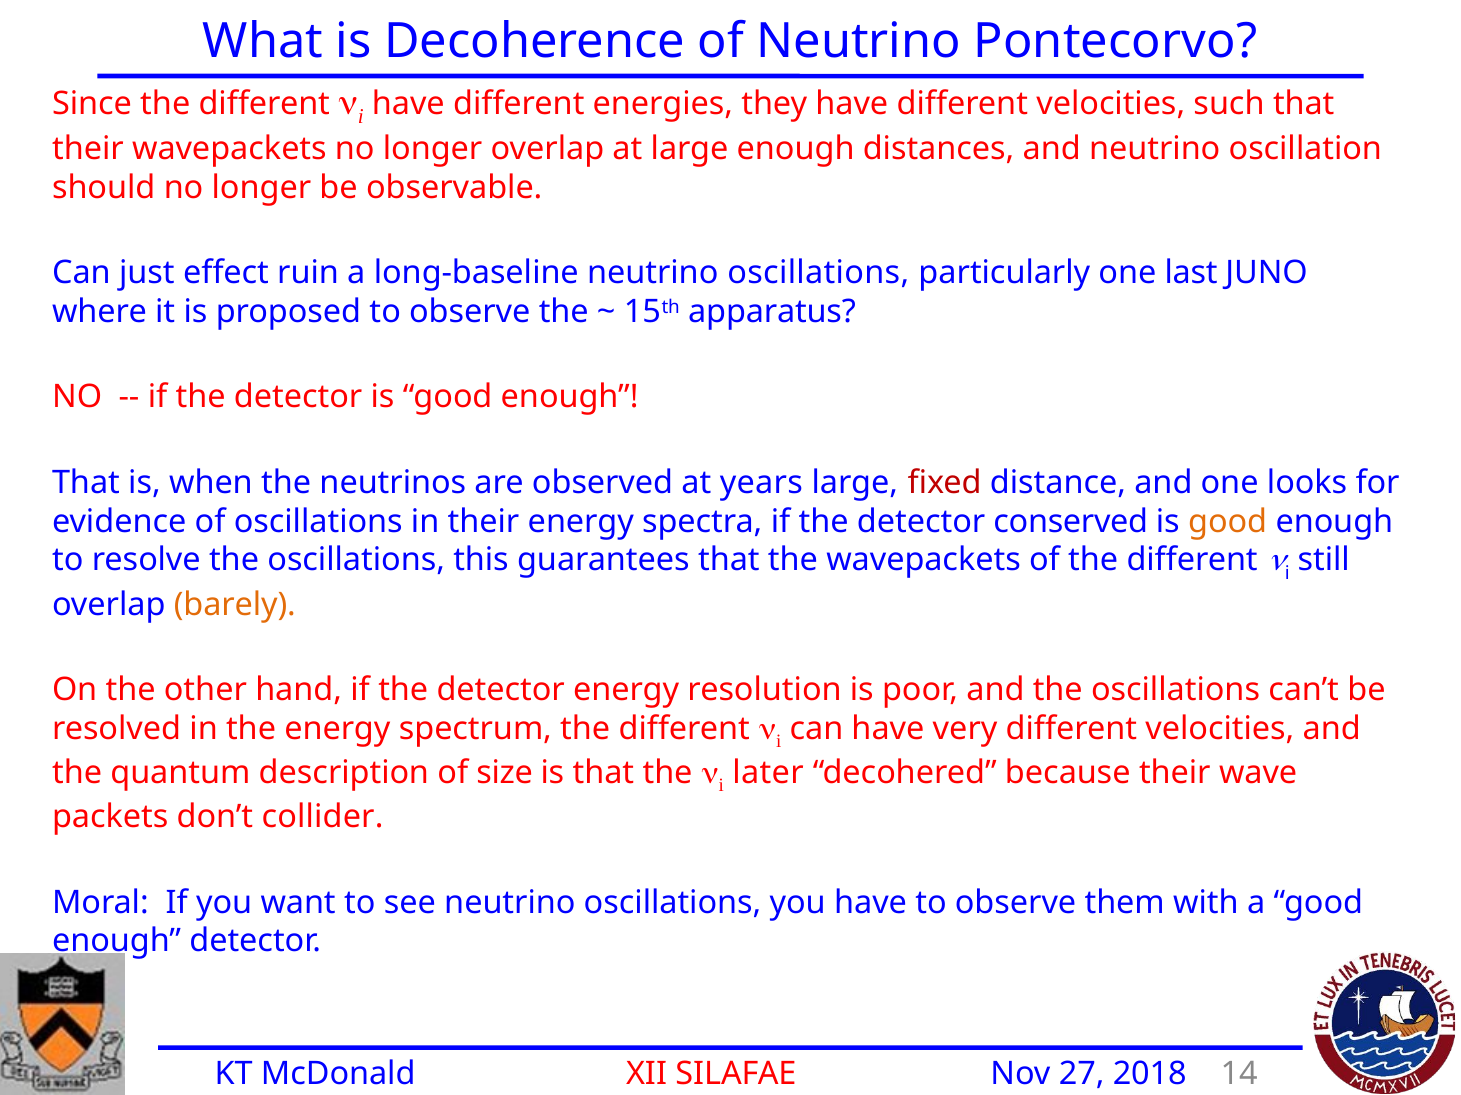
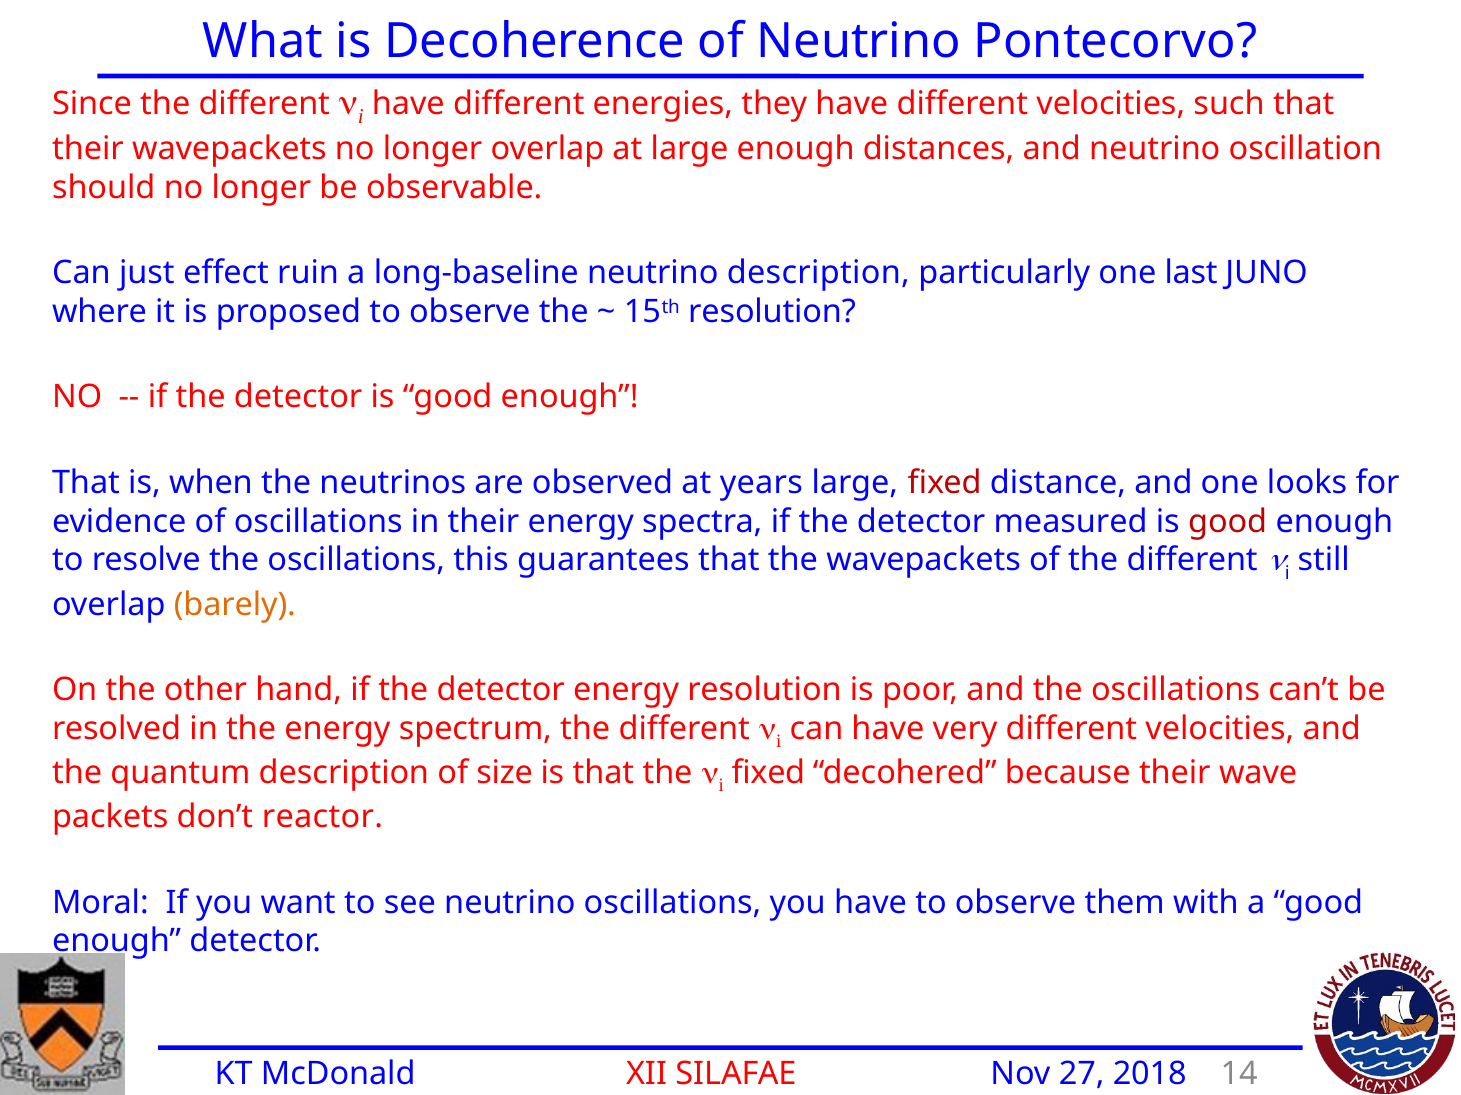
long-baseline neutrino oscillations: oscillations -> description
15th apparatus: apparatus -> resolution
conserved: conserved -> measured
good at (1228, 522) colour: orange -> red
later at (768, 773): later -> fixed
collider: collider -> reactor
